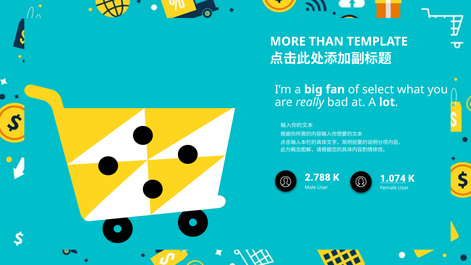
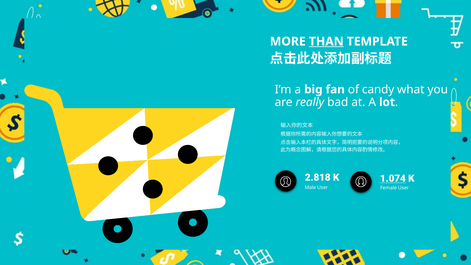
THAN underline: none -> present
select: select -> candy
2.788: 2.788 -> 2.818
